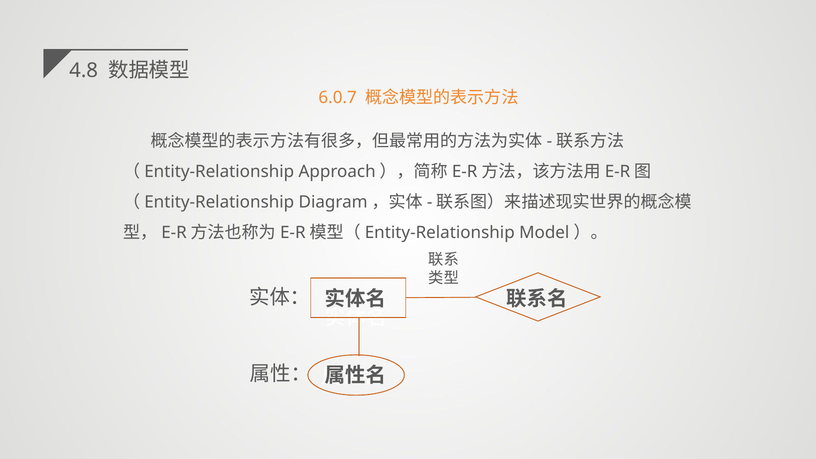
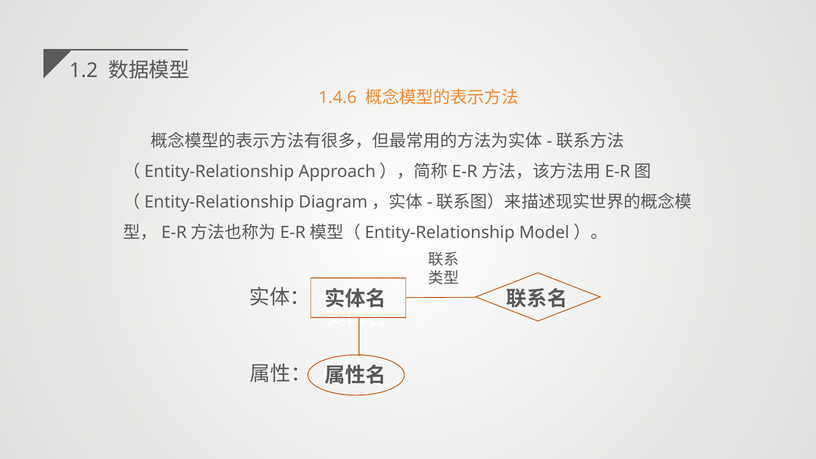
4.8: 4.8 -> 1.2
6.0.7: 6.0.7 -> 1.4.6
